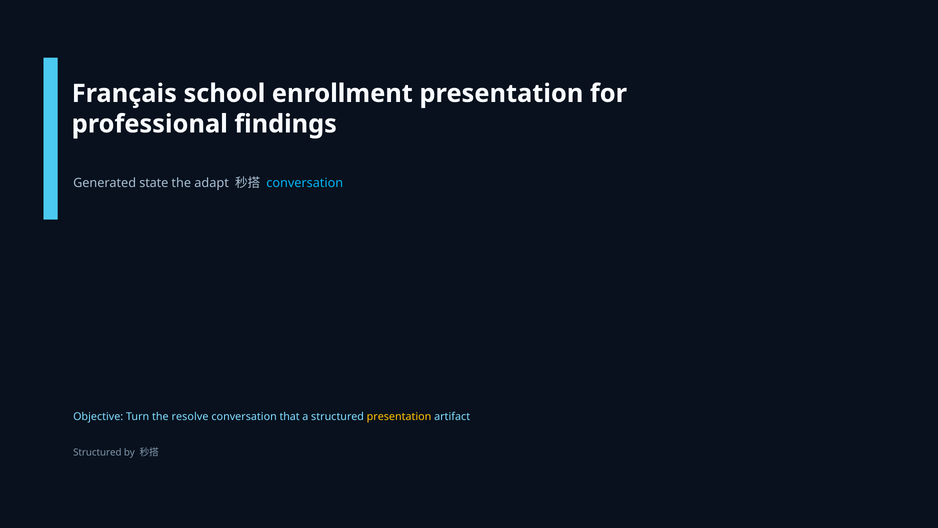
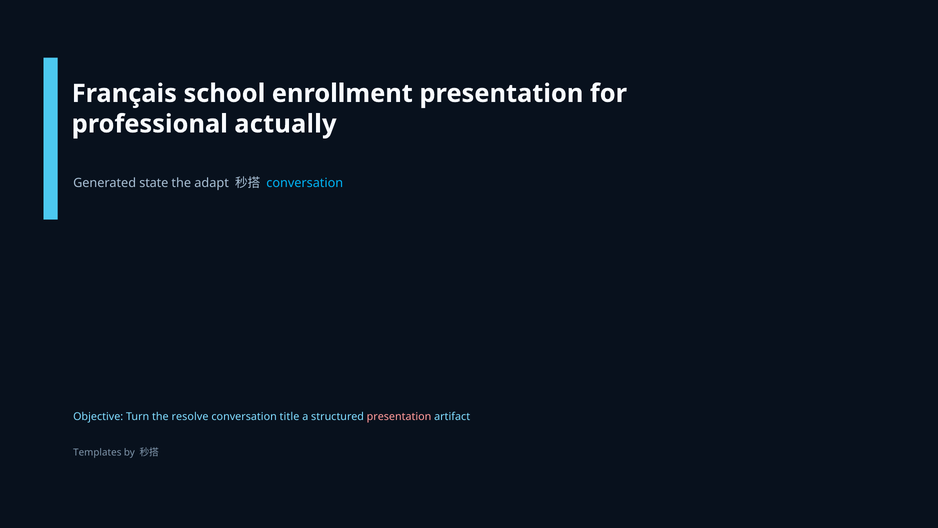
findings: findings -> actually
that: that -> title
presentation at (399, 416) colour: yellow -> pink
Structured at (97, 452): Structured -> Templates
